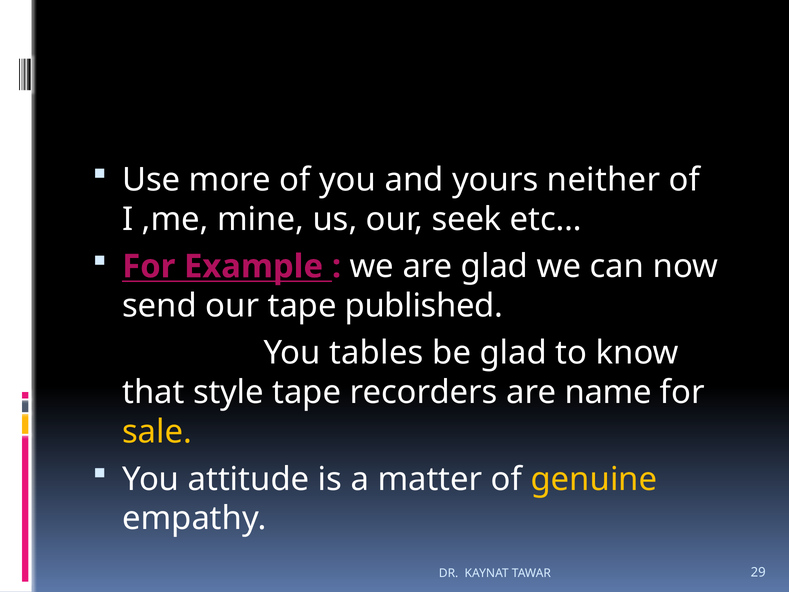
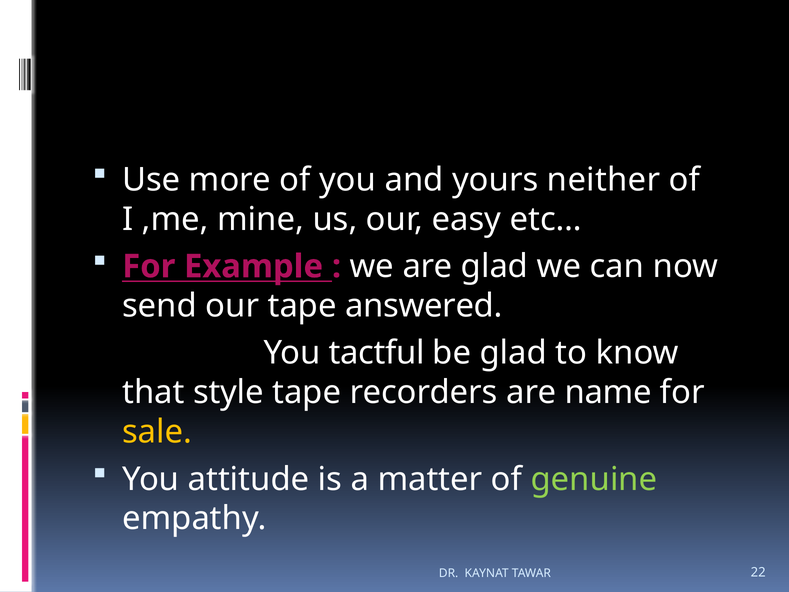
seek: seek -> easy
published: published -> answered
tables: tables -> tactful
genuine colour: yellow -> light green
29: 29 -> 22
